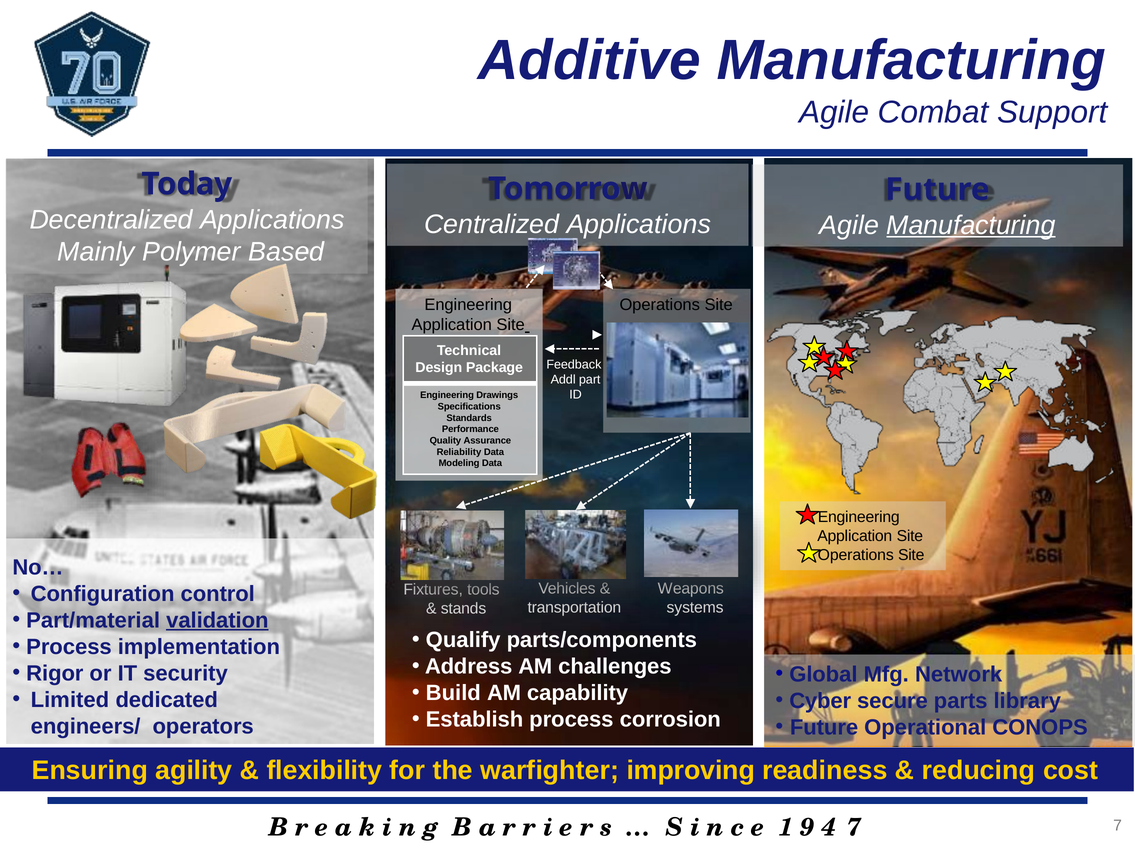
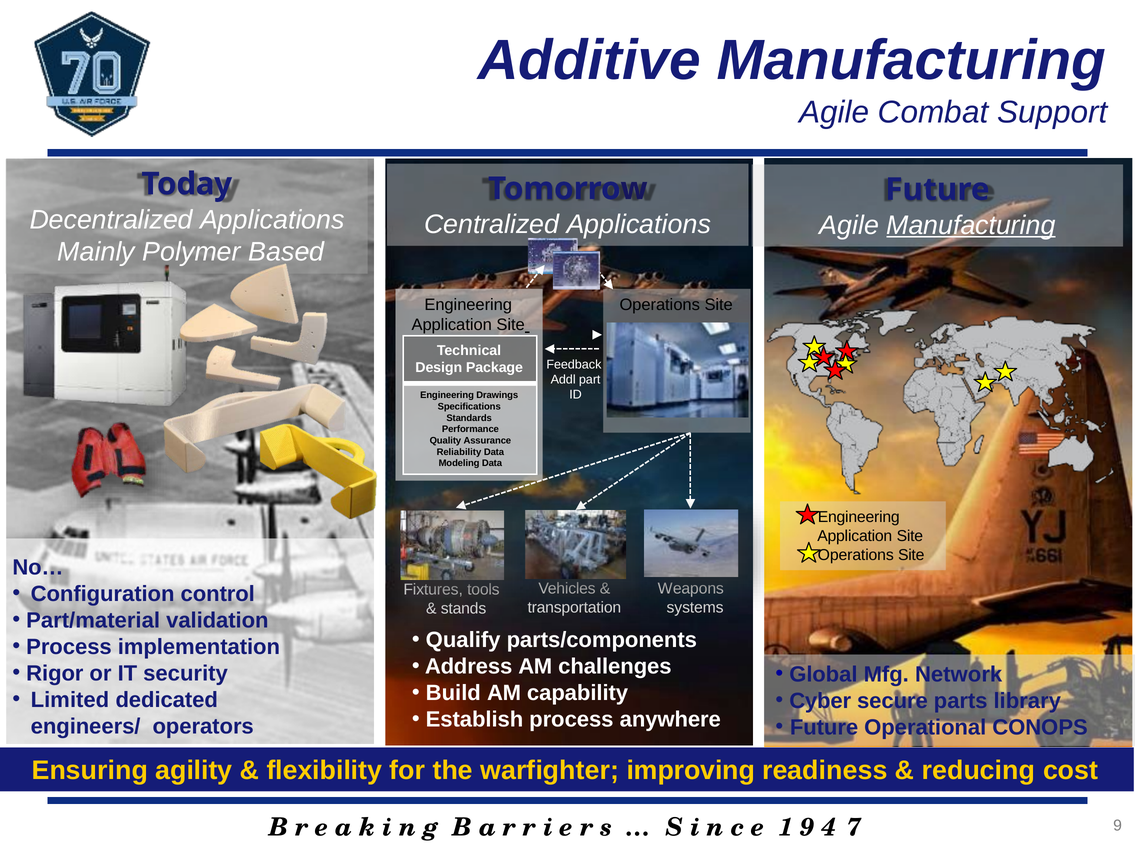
validation underline: present -> none
corrosion: corrosion -> anywhere
7 7: 7 -> 9
